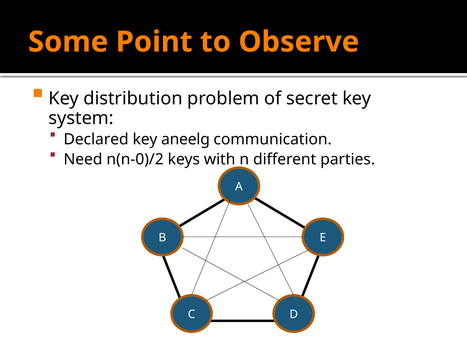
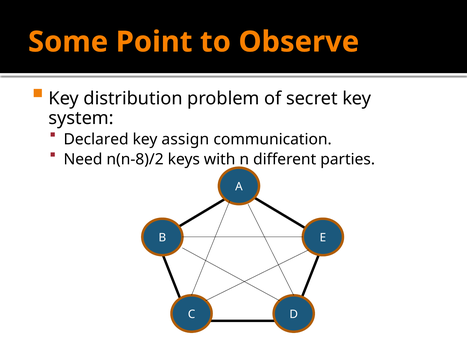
aneelg: aneelg -> assign
n(n-0)/2: n(n-0)/2 -> n(n-8)/2
